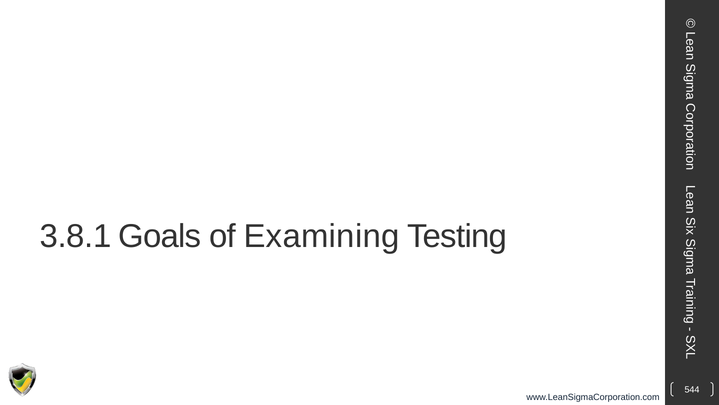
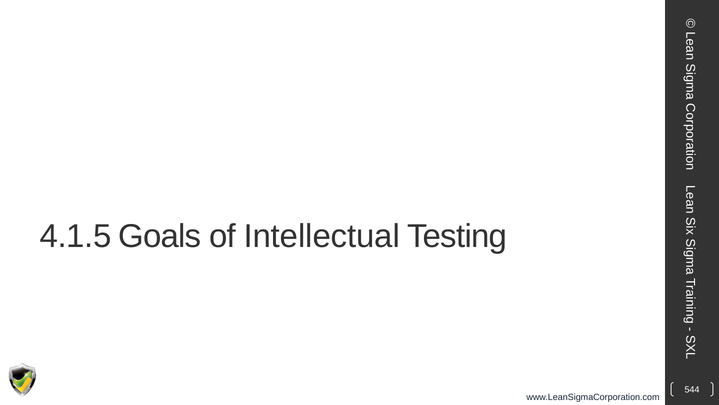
3.8.1: 3.8.1 -> 4.1.5
Examining: Examining -> Intellectual
